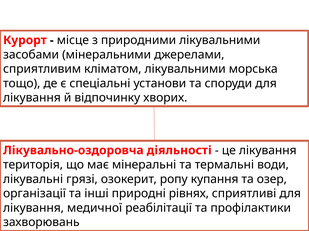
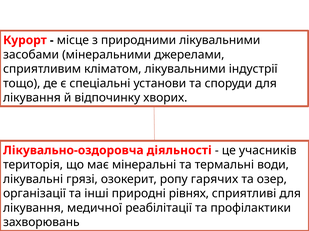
морська: морська -> індустрії
це лікування: лікування -> учасників
купання: купання -> гарячих
